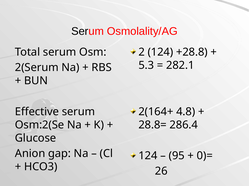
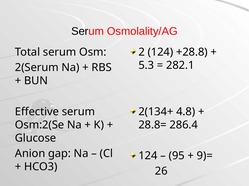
2(164+: 2(164+ -> 2(134+
0)=: 0)= -> 9)=
